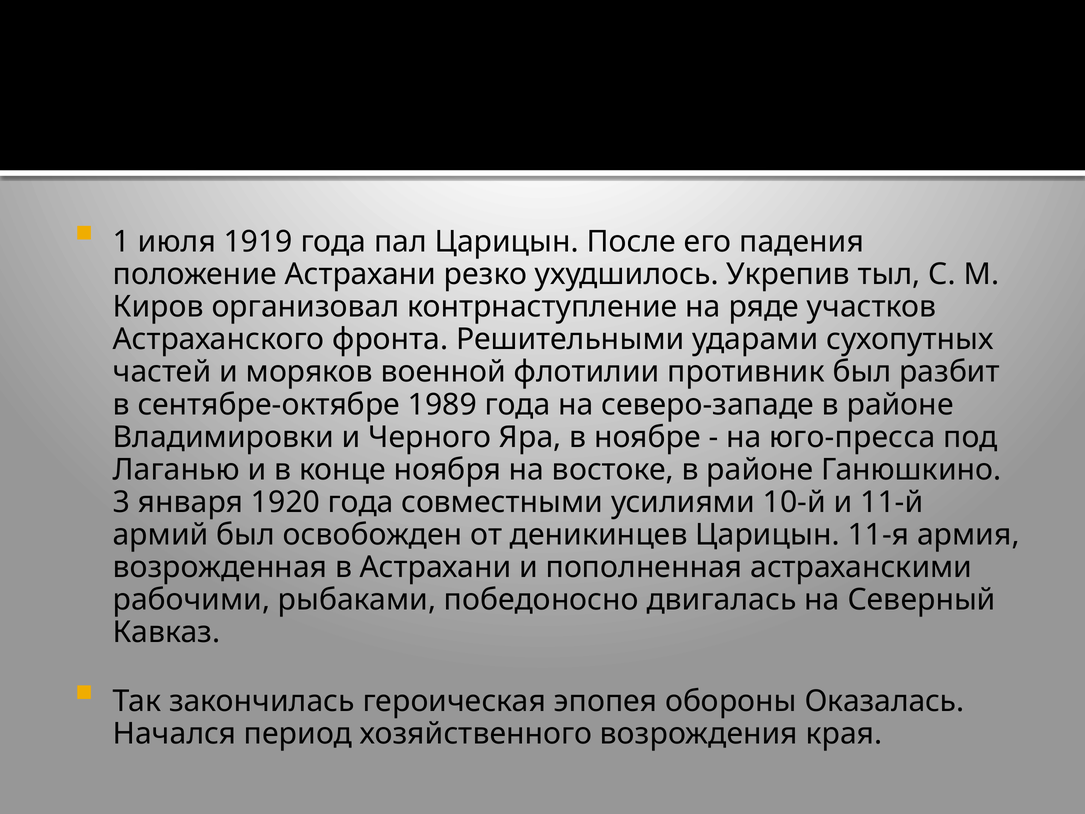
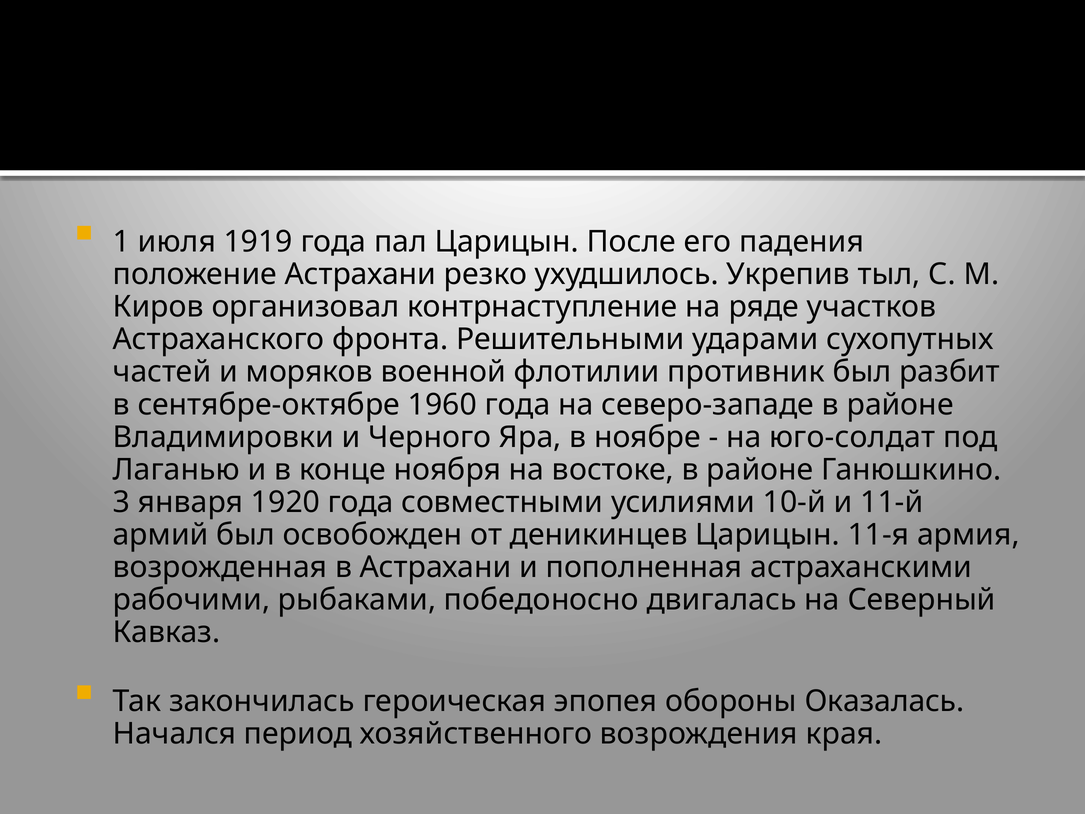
1989: 1989 -> 1960
юго-пресса: юго-пресса -> юго-солдат
